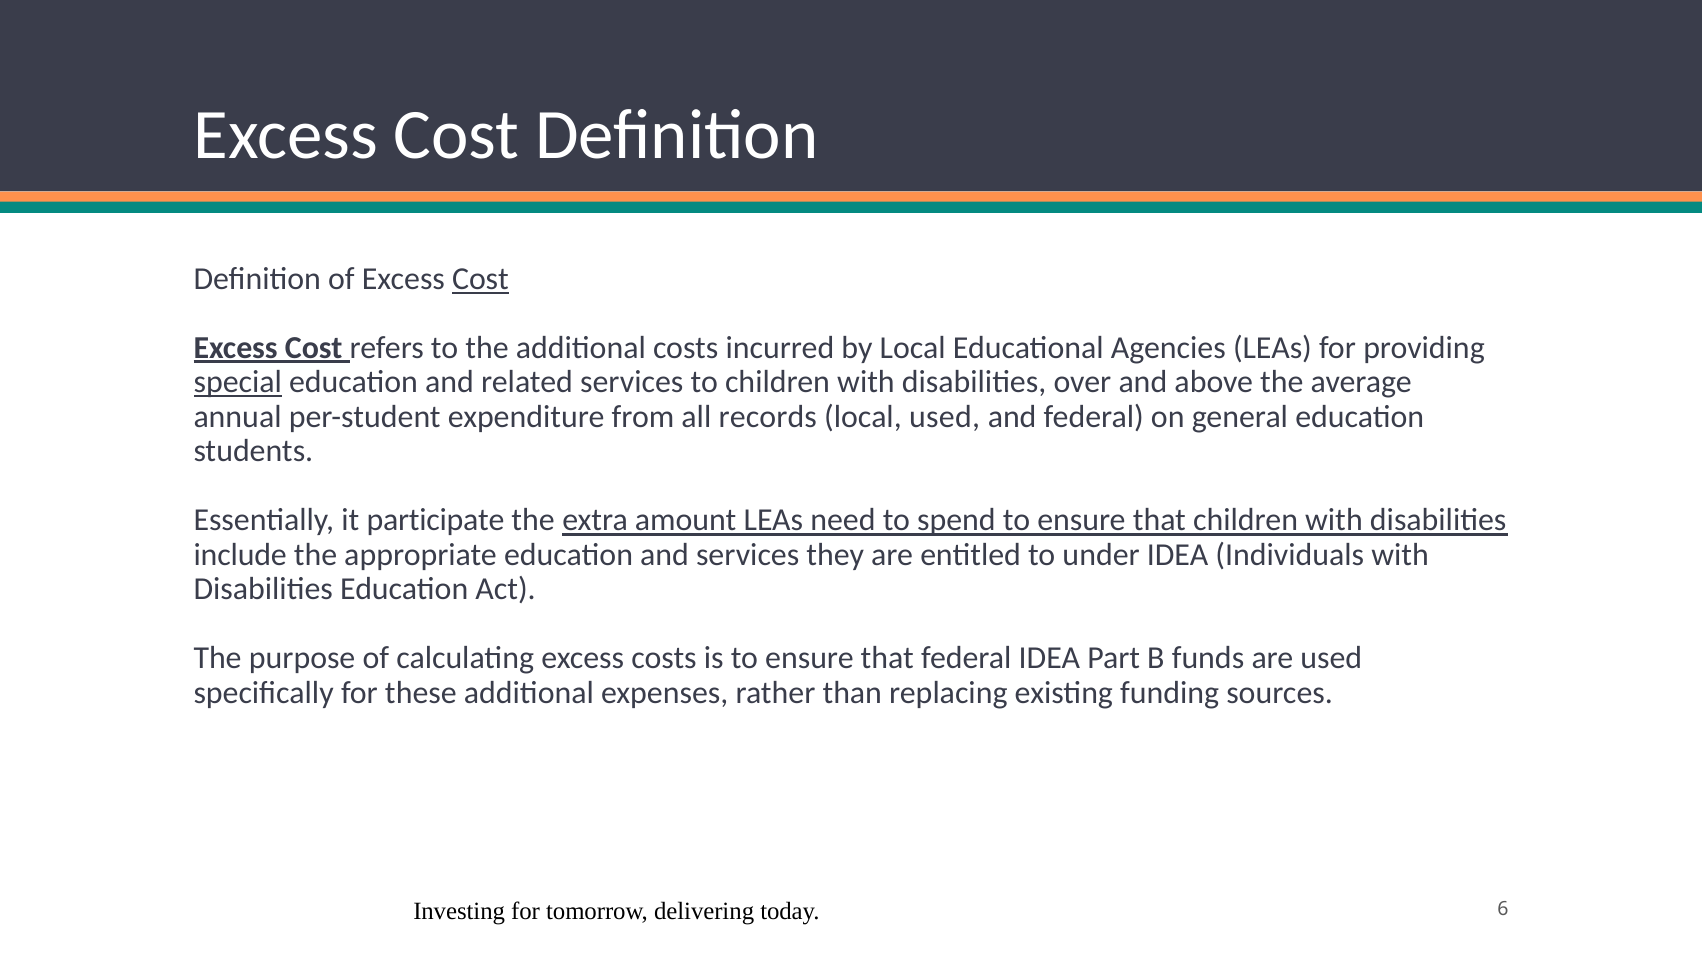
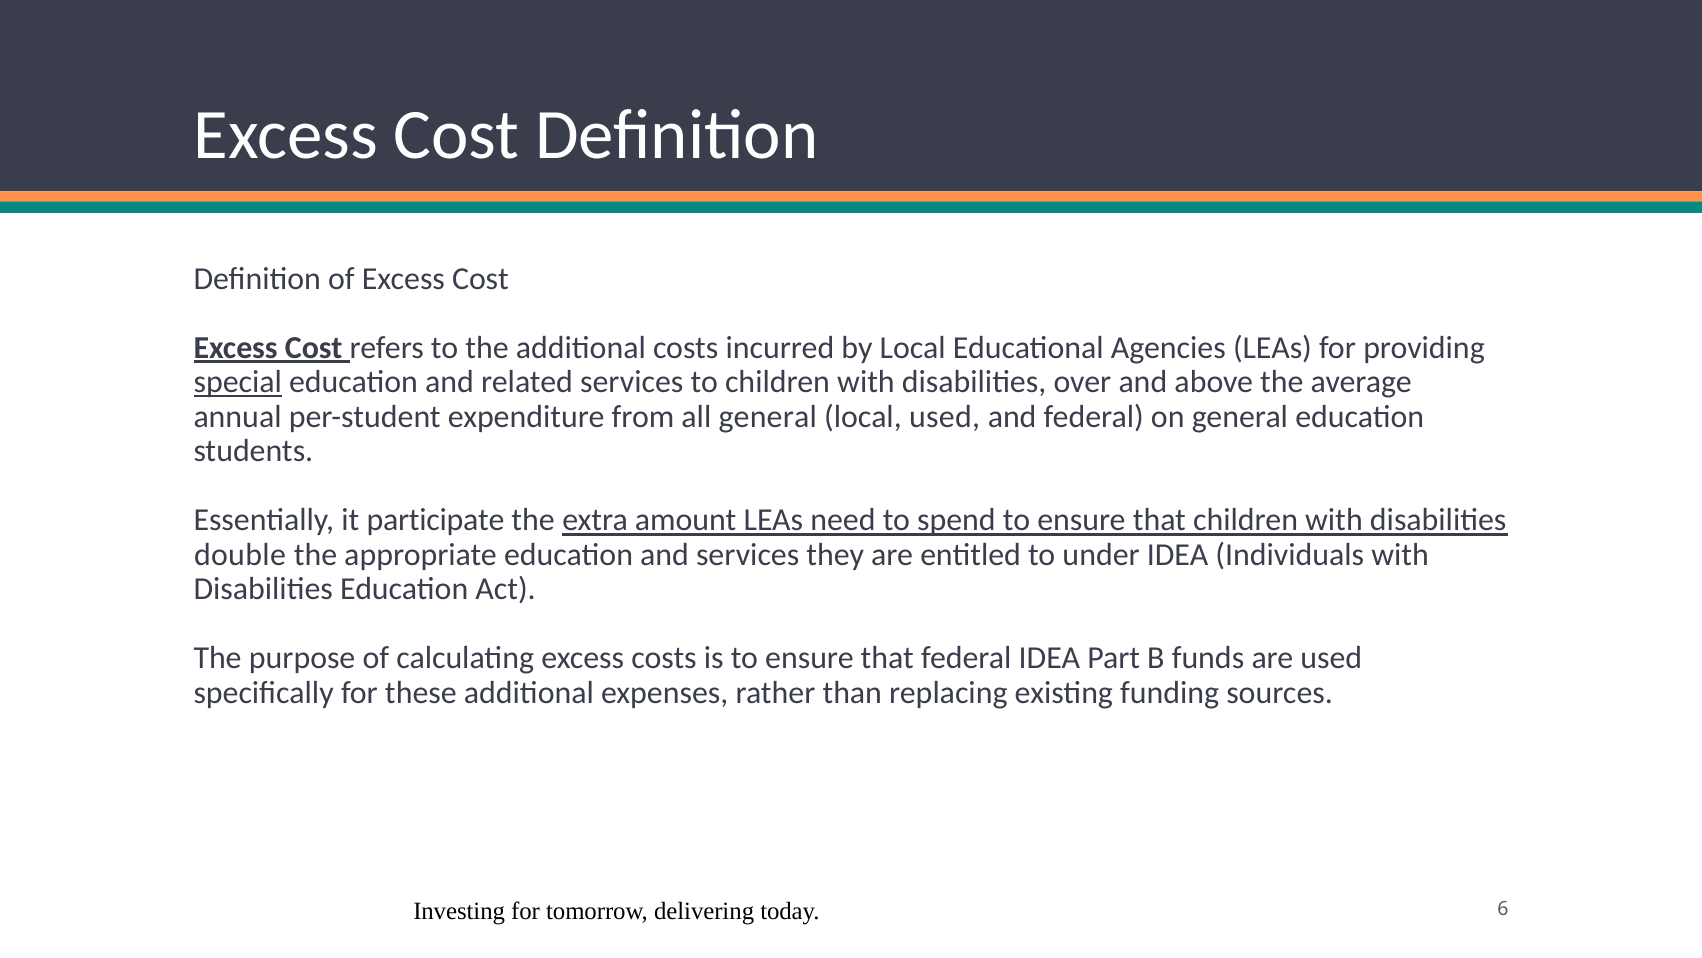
Cost at (480, 279) underline: present -> none
all records: records -> general
include: include -> double
